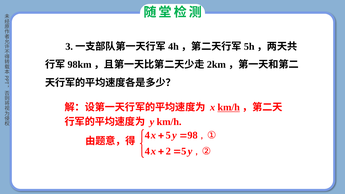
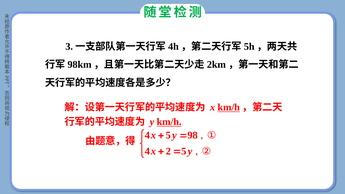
km/h at (169, 122) underline: none -> present
